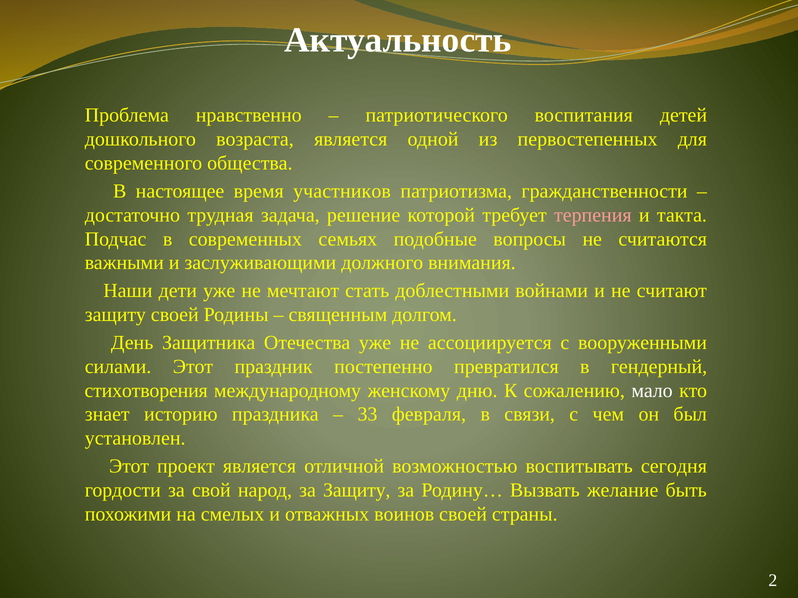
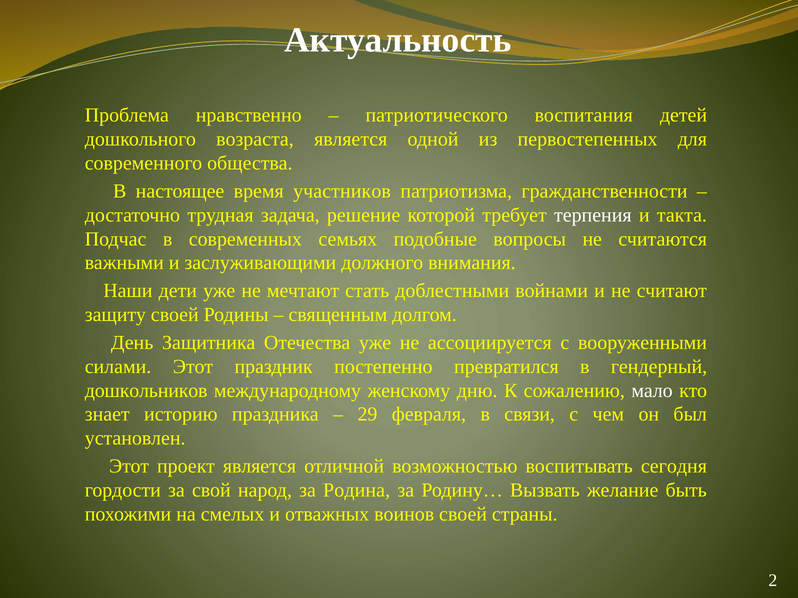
терпения colour: pink -> white
стихотворения: стихотворения -> дошкольников
33: 33 -> 29
за Защиту: Защиту -> Родина
